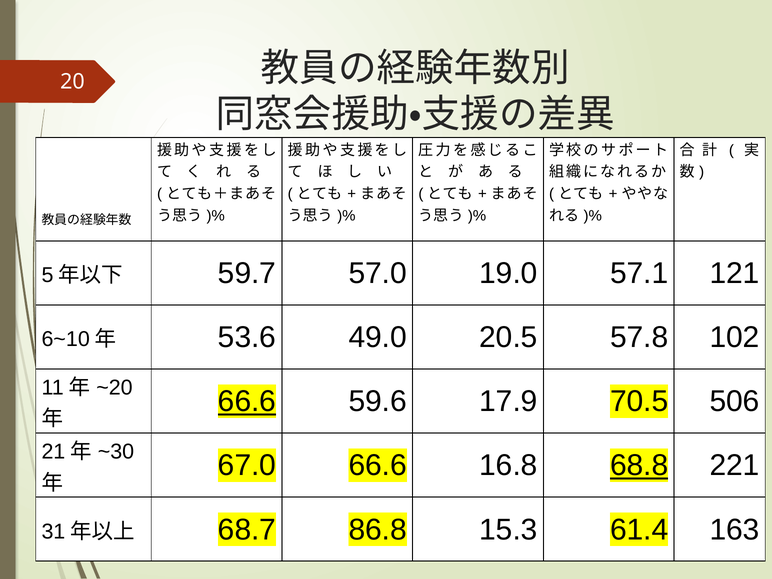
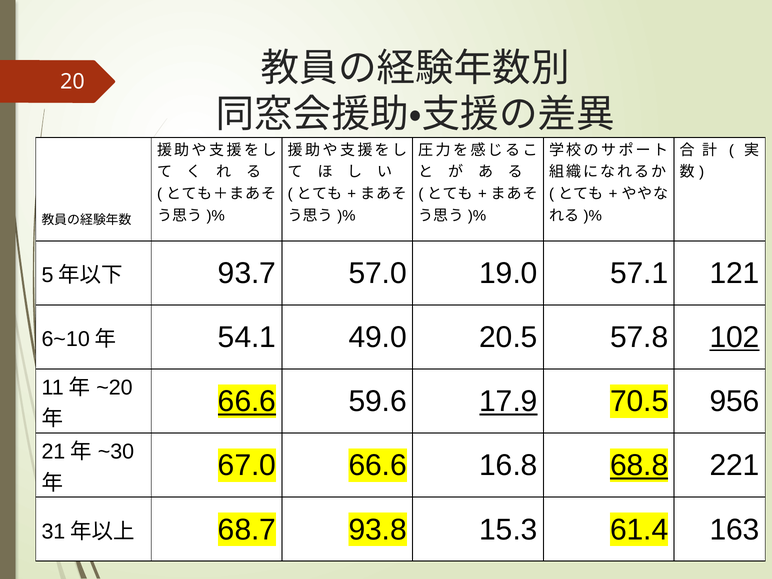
59.7: 59.7 -> 93.7
53.6: 53.6 -> 54.1
102 underline: none -> present
17.9 underline: none -> present
506: 506 -> 956
86.8: 86.8 -> 93.8
